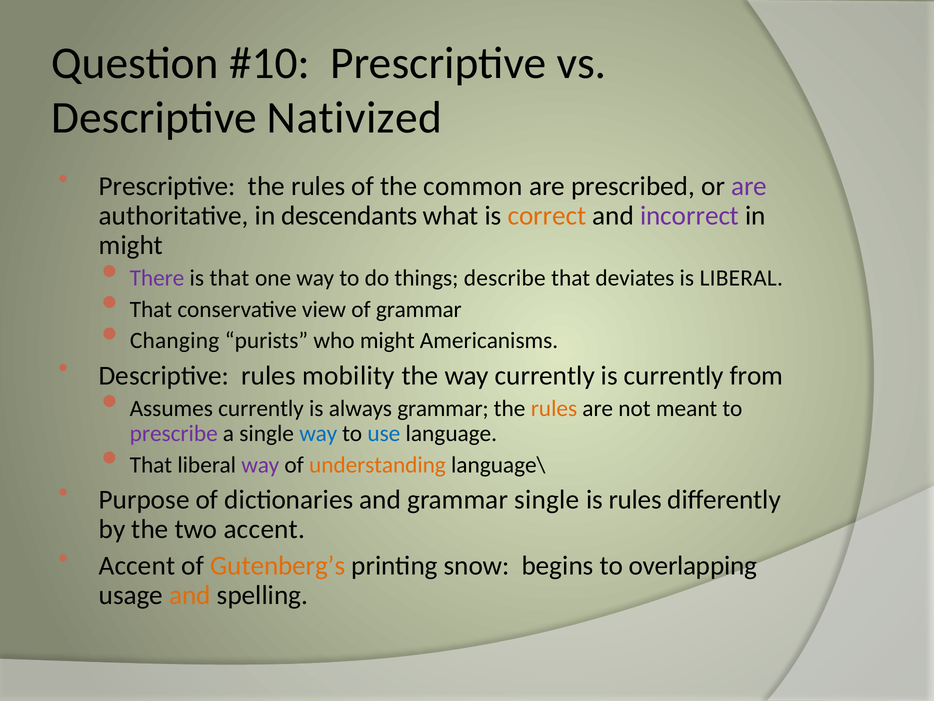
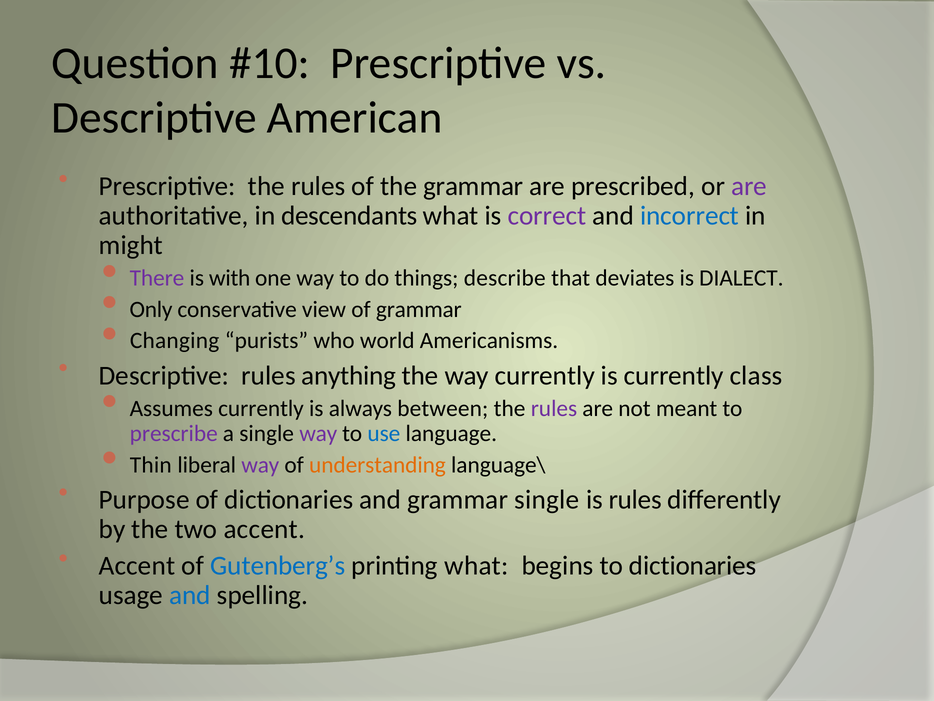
Nativized: Nativized -> American
the common: common -> grammar
correct colour: orange -> purple
incorrect colour: purple -> blue
is that: that -> with
is LIBERAL: LIBERAL -> DIALECT
That at (151, 309): That -> Only
who might: might -> world
mobility: mobility -> anything
from: from -> class
always grammar: grammar -> between
rules at (554, 408) colour: orange -> purple
way at (318, 433) colour: blue -> purple
That at (151, 465): That -> Thin
Gutenberg’s colour: orange -> blue
printing snow: snow -> what
to overlapping: overlapping -> dictionaries
and at (190, 595) colour: orange -> blue
